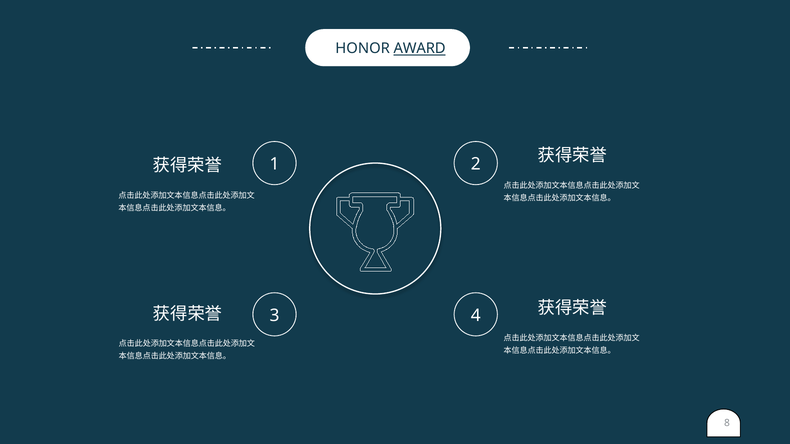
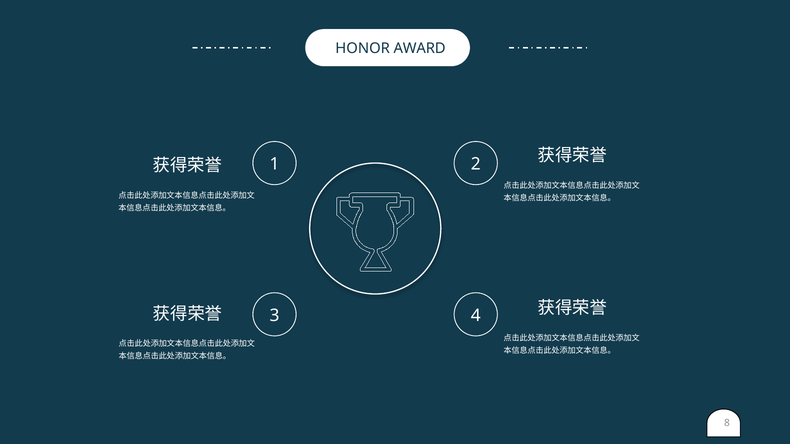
AWARD underline: present -> none
